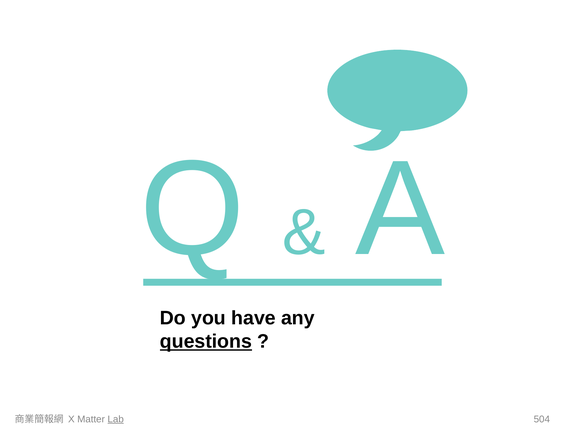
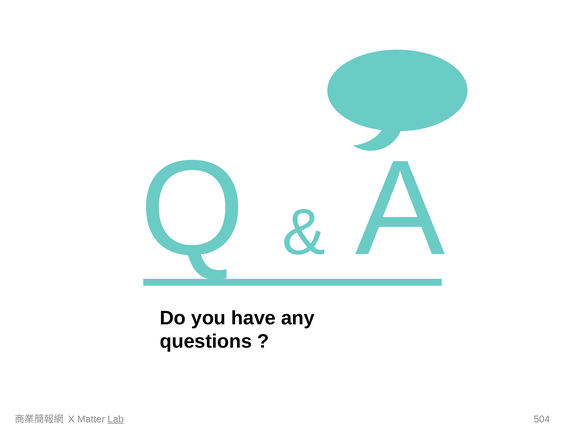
questions underline: present -> none
